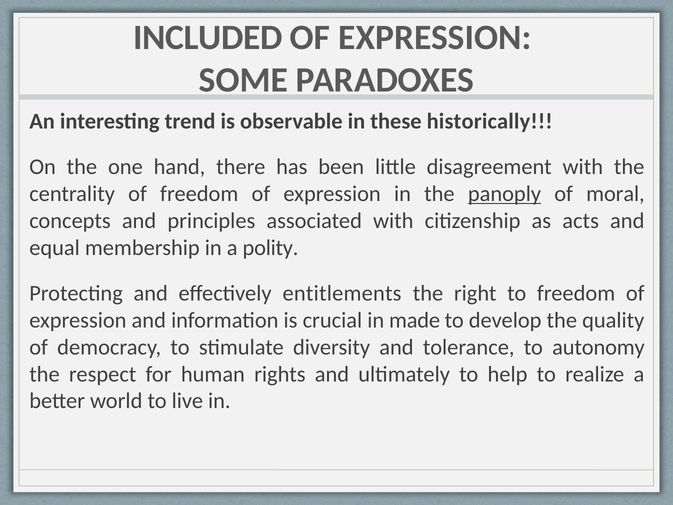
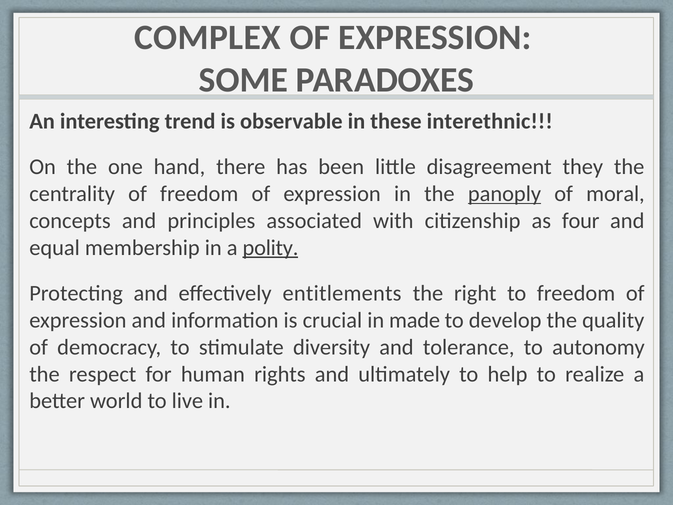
INCLUDED: INCLUDED -> COMPLEX
historically: historically -> interethnic
disagreement with: with -> they
acts: acts -> four
polity underline: none -> present
